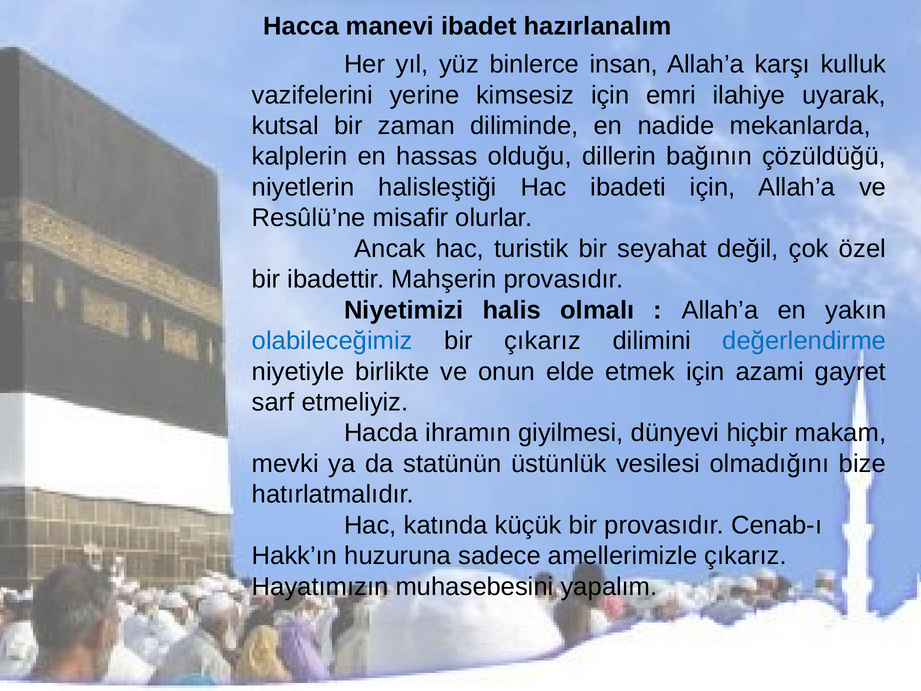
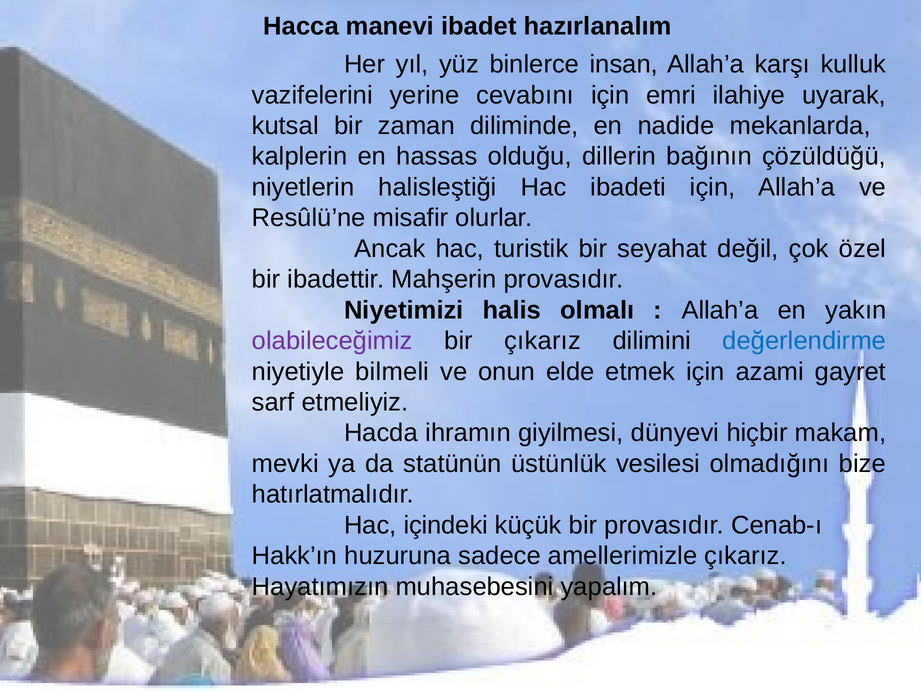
kimsesiz: kimsesiz -> cevabını
olabileceğimiz colour: blue -> purple
birlikte: birlikte -> bilmeli
katında: katında -> içindeki
